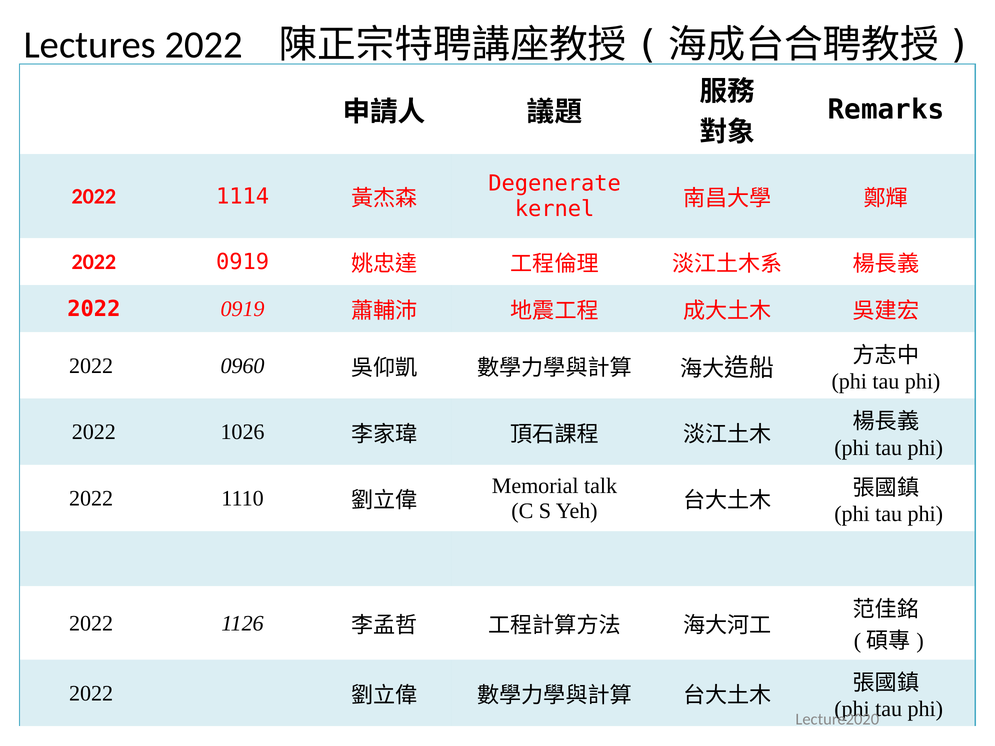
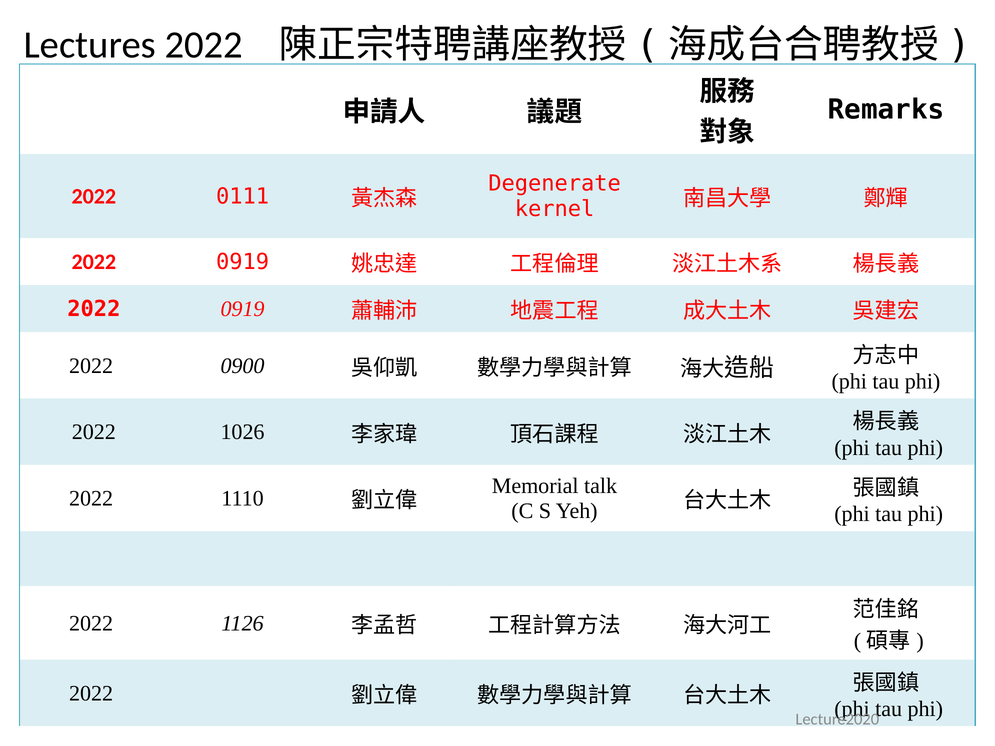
1114: 1114 -> 0111
0960: 0960 -> 0900
